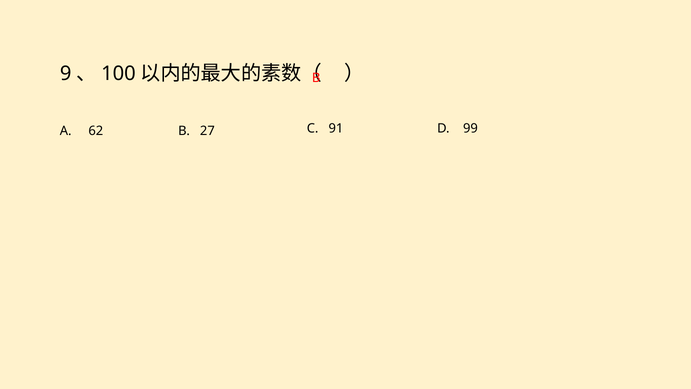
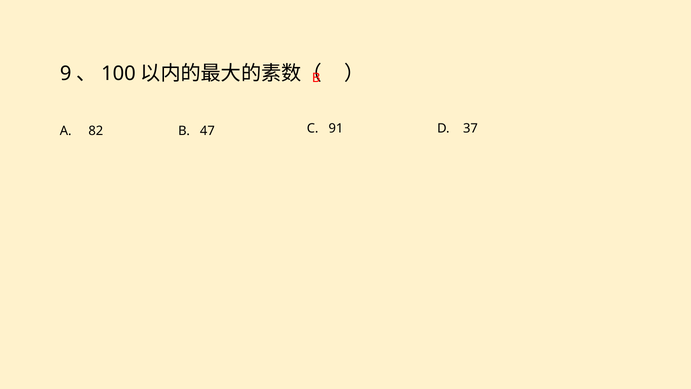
62: 62 -> 82
27: 27 -> 47
99: 99 -> 37
